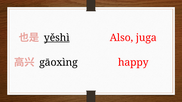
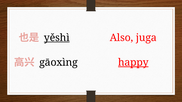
happy underline: none -> present
